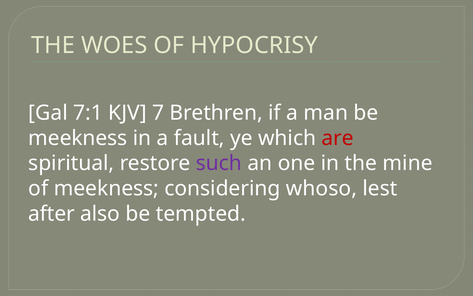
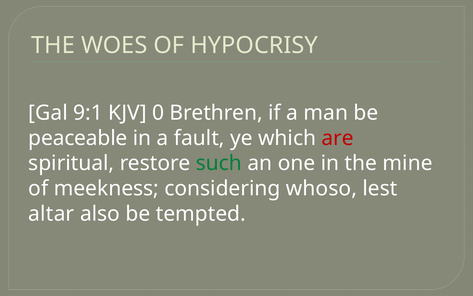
7:1: 7:1 -> 9:1
7: 7 -> 0
meekness at (78, 138): meekness -> peaceable
such colour: purple -> green
after: after -> altar
